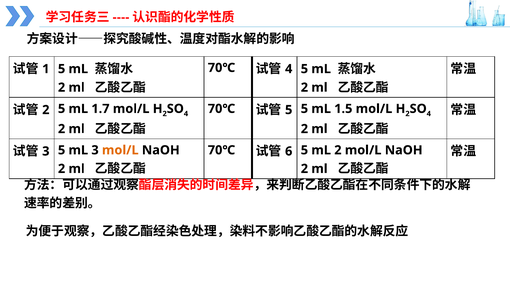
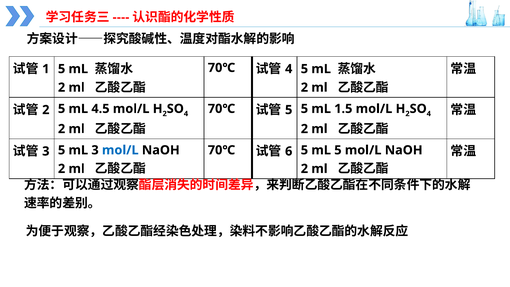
1.7: 1.7 -> 4.5
mol/L at (120, 150) colour: orange -> blue
mL 2: 2 -> 5
